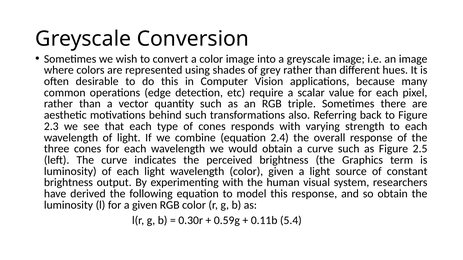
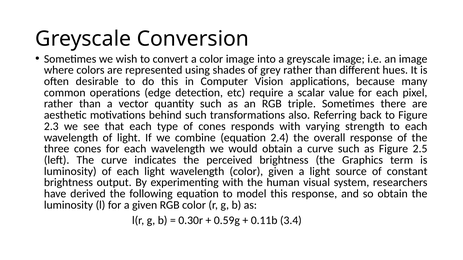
5.4: 5.4 -> 3.4
